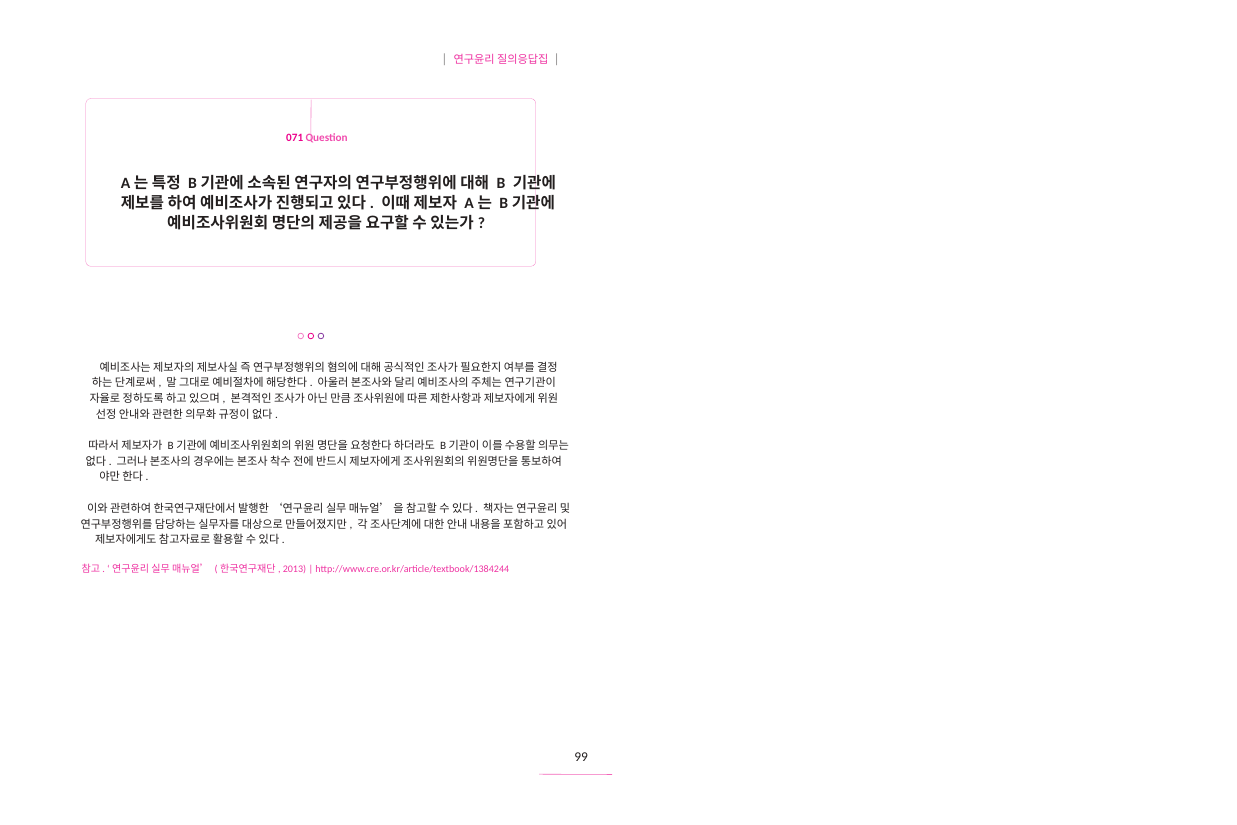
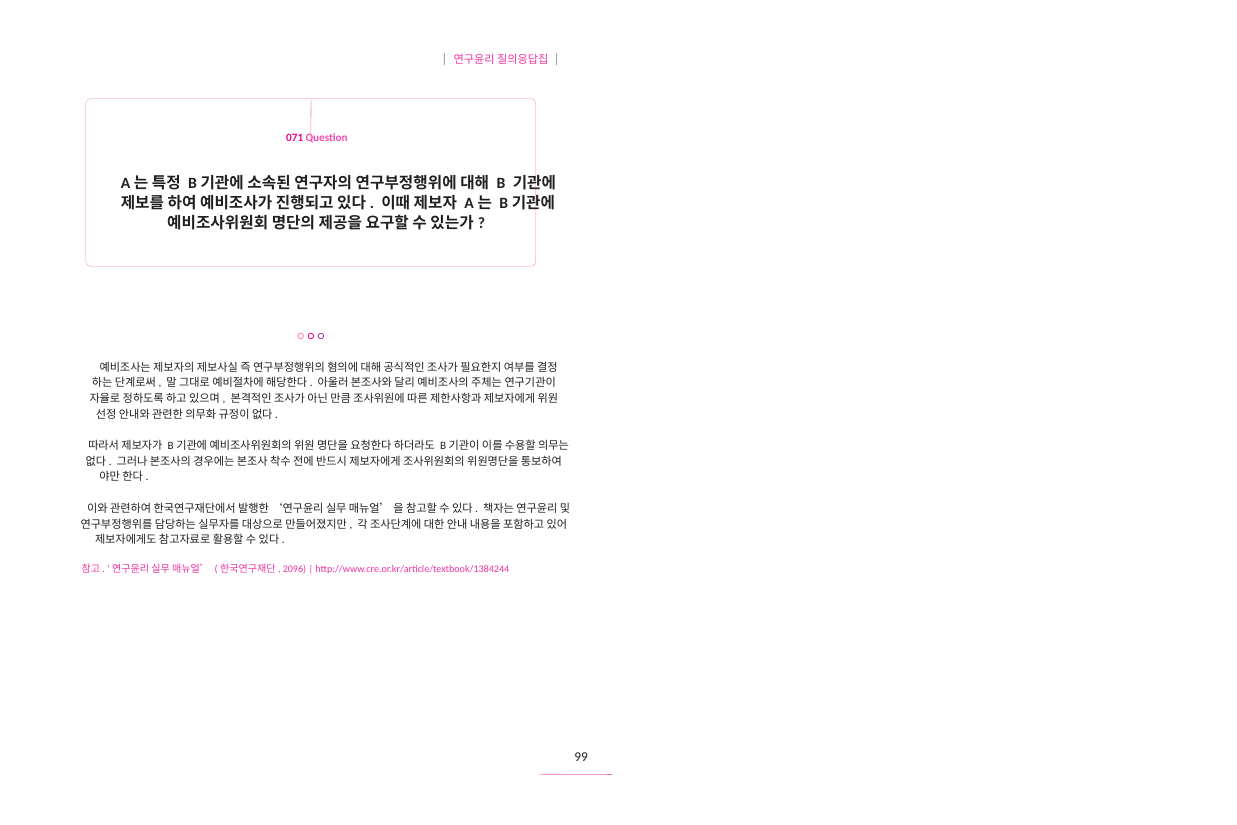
2013: 2013 -> 2096
